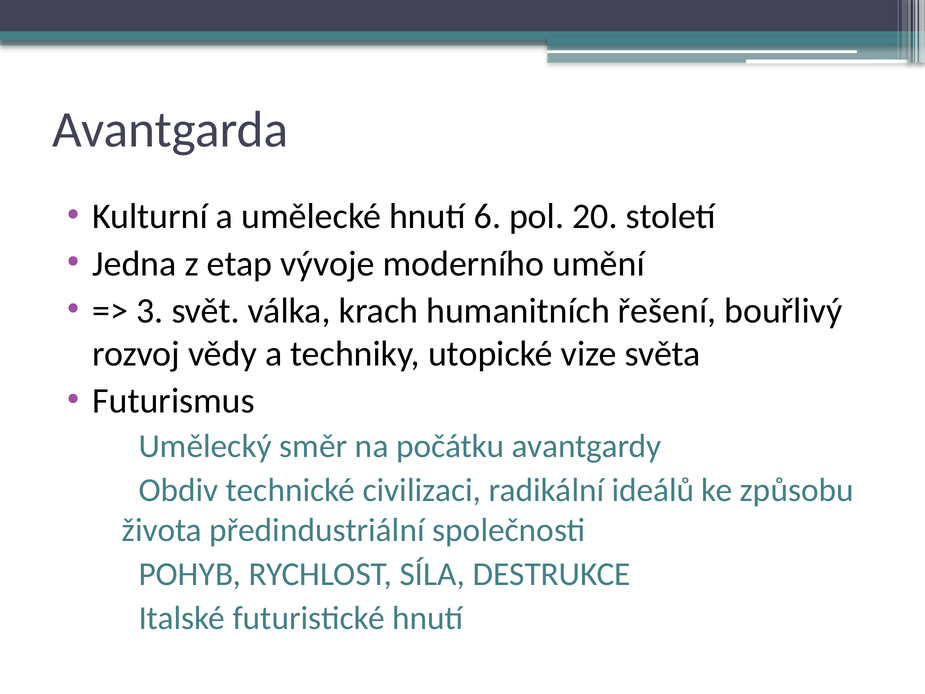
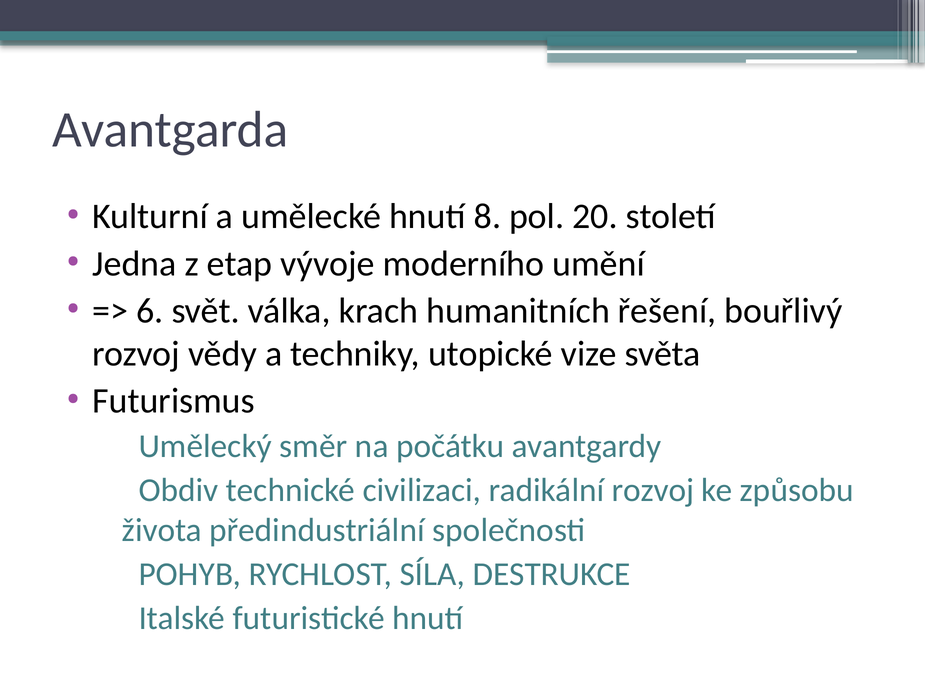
6: 6 -> 8
3: 3 -> 6
radikální ideálů: ideálů -> rozvoj
